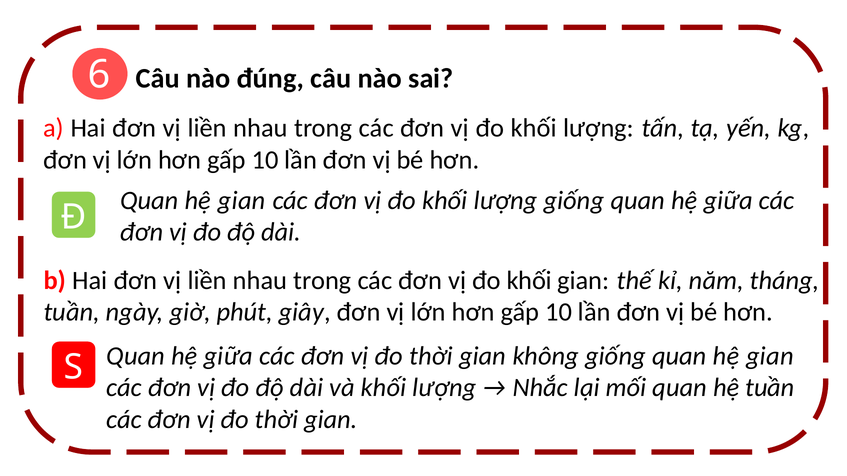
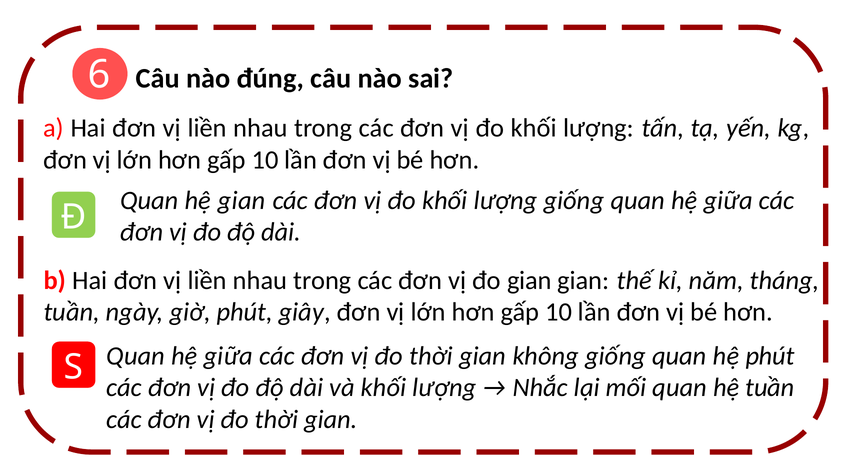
khối at (529, 281): khối -> gian
giống quan hệ gian: gian -> phút
